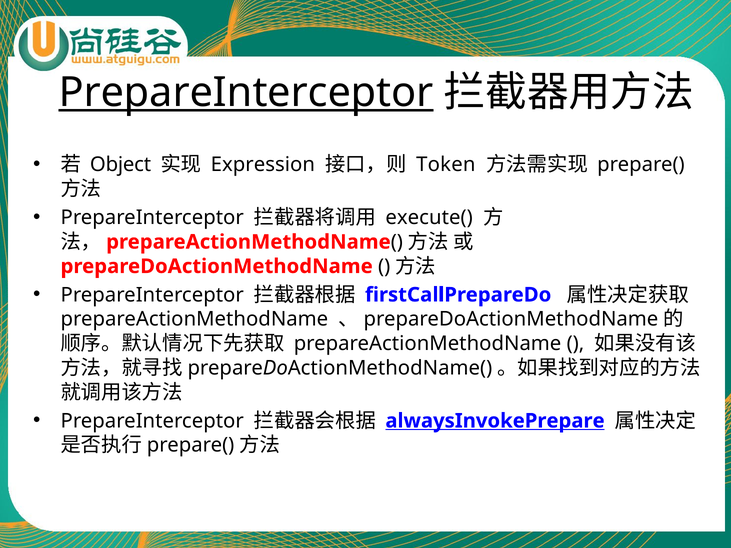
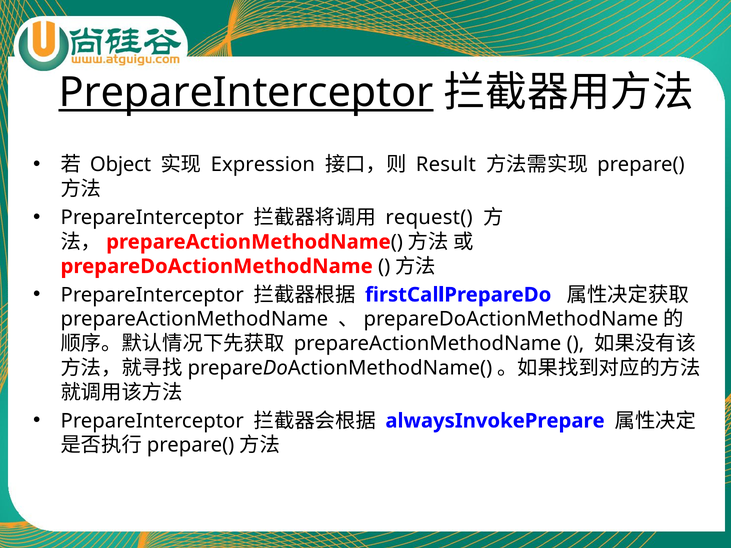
Token: Token -> Result
execute(: execute( -> request(
alwaysInvokePrepare underline: present -> none
